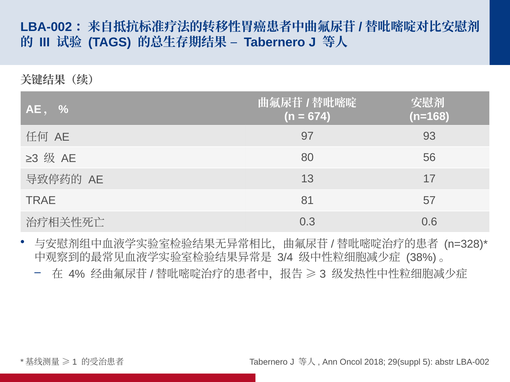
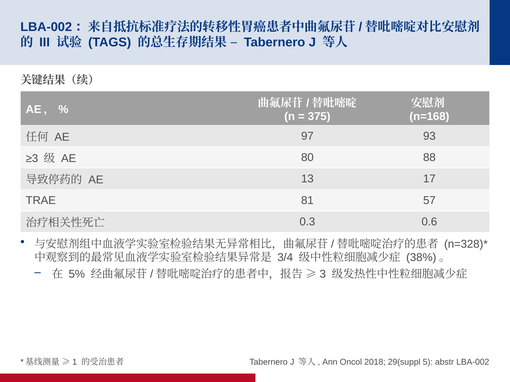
674: 674 -> 375
56: 56 -> 88
4%: 4% -> 5%
